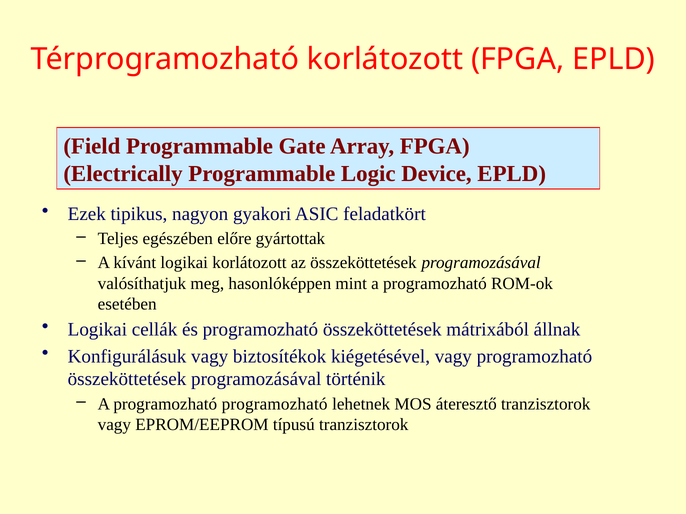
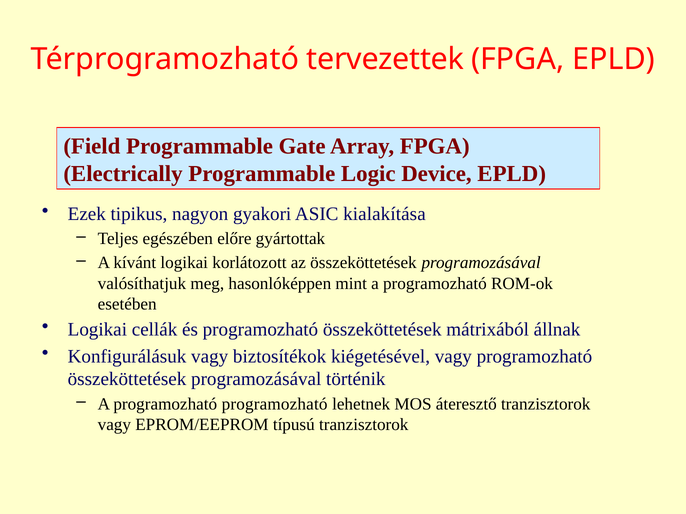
Térprogramozható korlátozott: korlátozott -> tervezettek
feladatkört: feladatkört -> kialakítása
